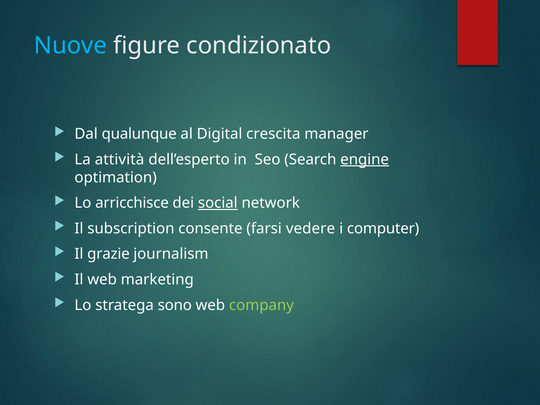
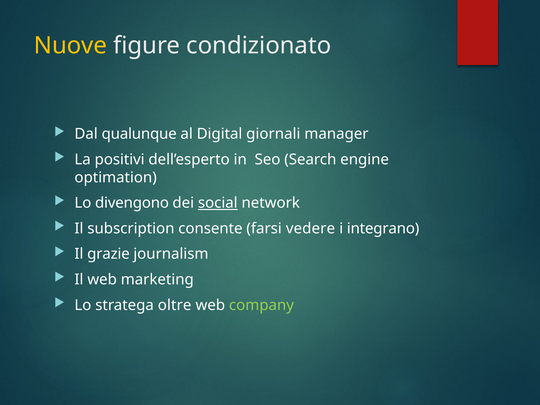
Nuove colour: light blue -> yellow
crescita: crescita -> giornali
attività: attività -> positivi
engine underline: present -> none
arricchisce: arricchisce -> divengono
computer: computer -> integrano
sono: sono -> oltre
